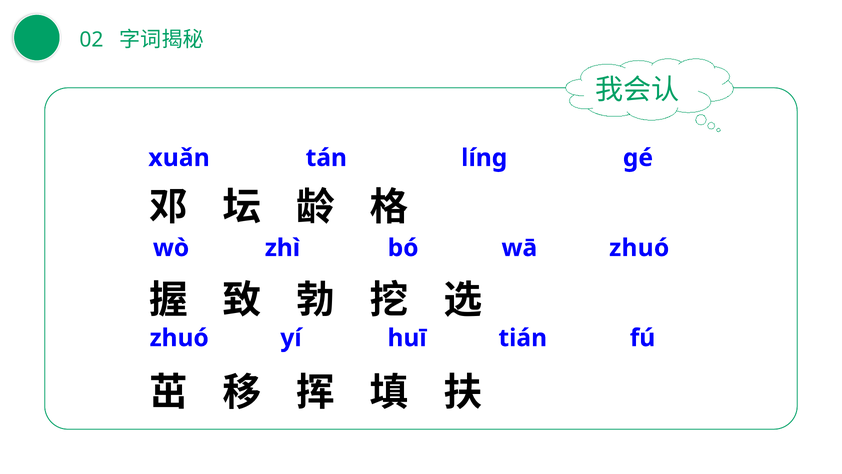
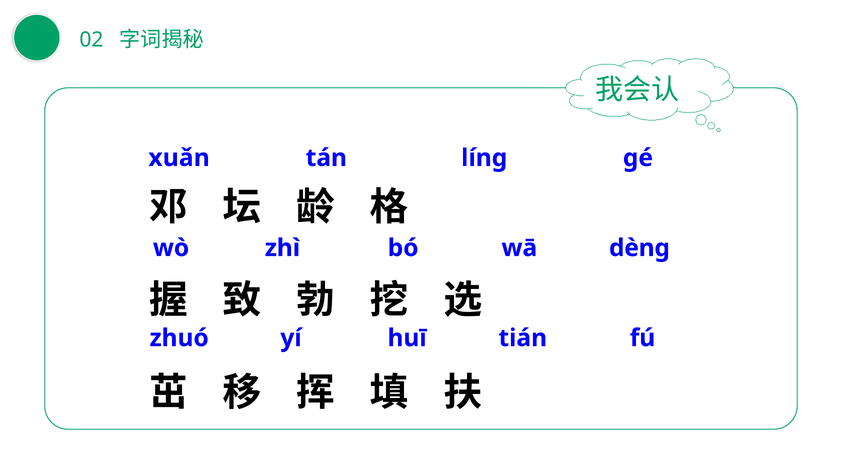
wā zhuó: zhuó -> dènɡ
